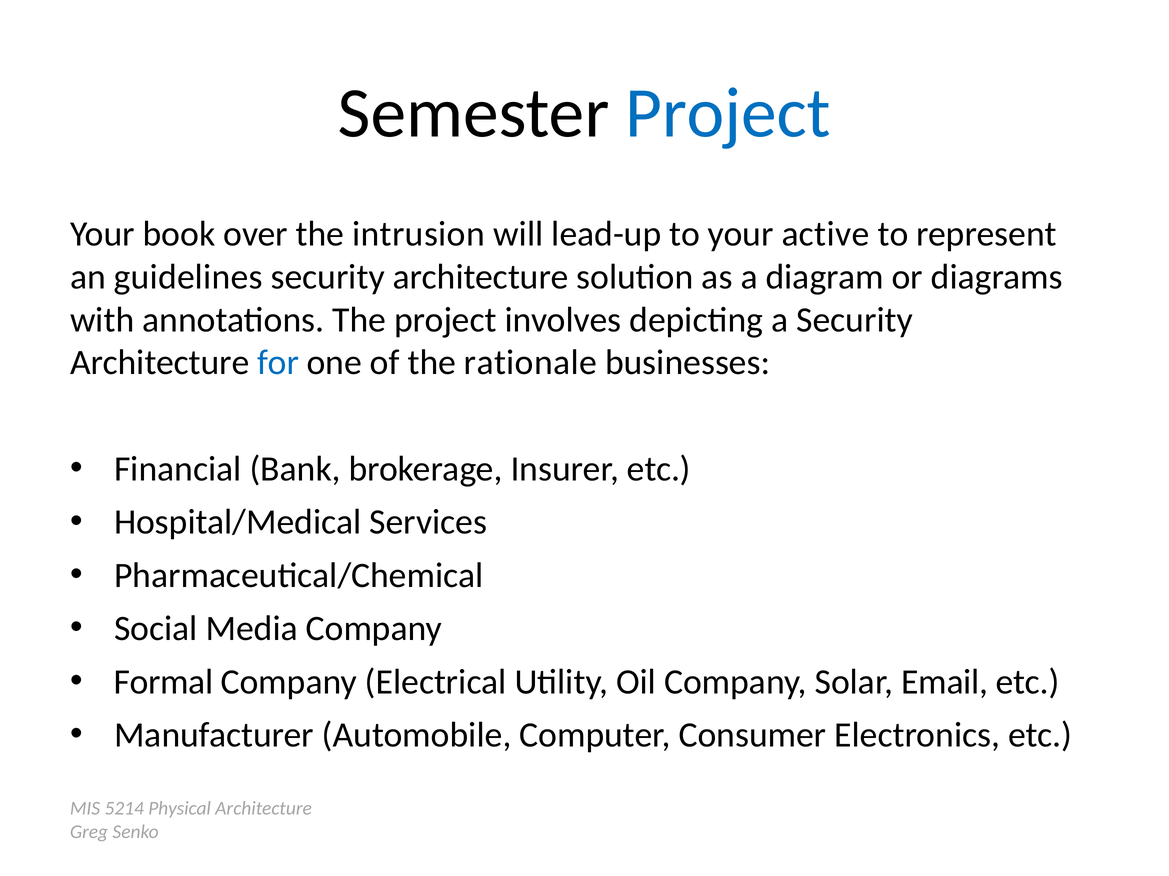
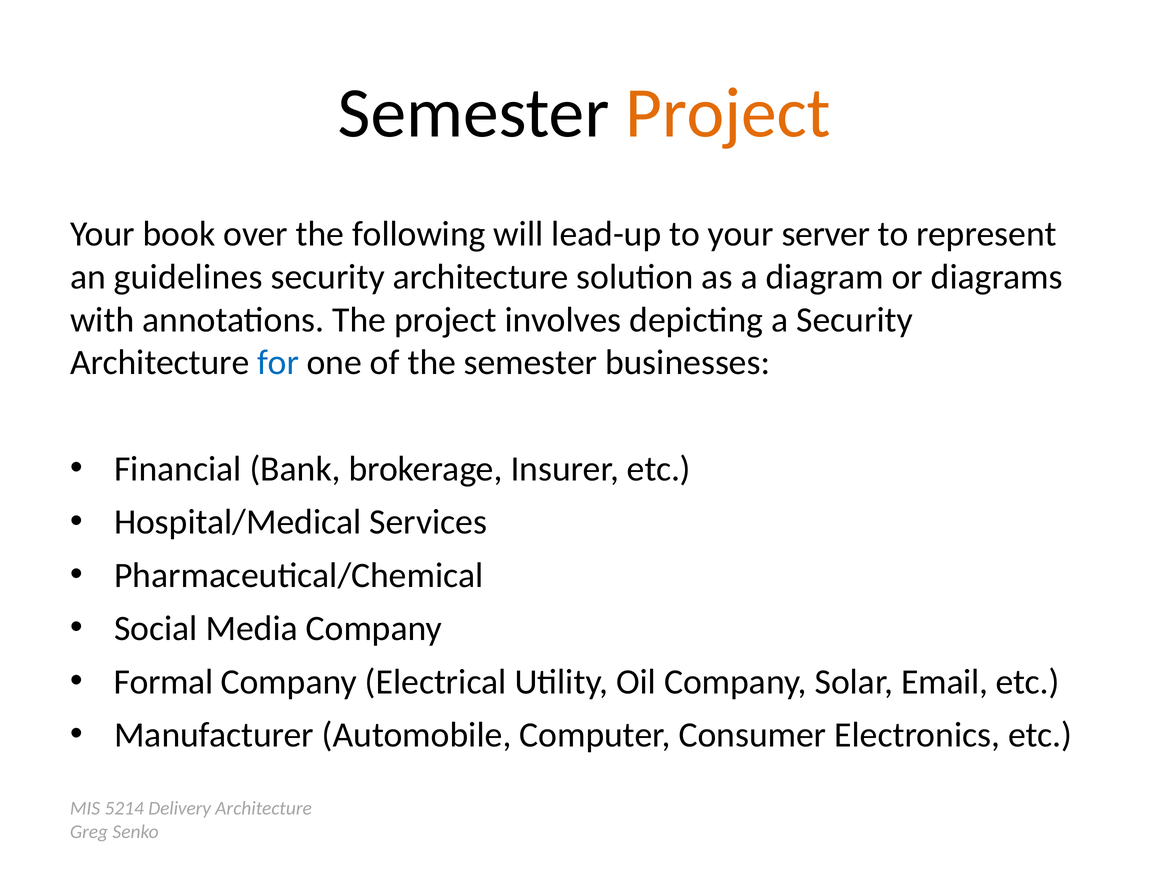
Project at (728, 113) colour: blue -> orange
intrusion: intrusion -> following
active: active -> server
the rationale: rationale -> semester
Physical: Physical -> Delivery
